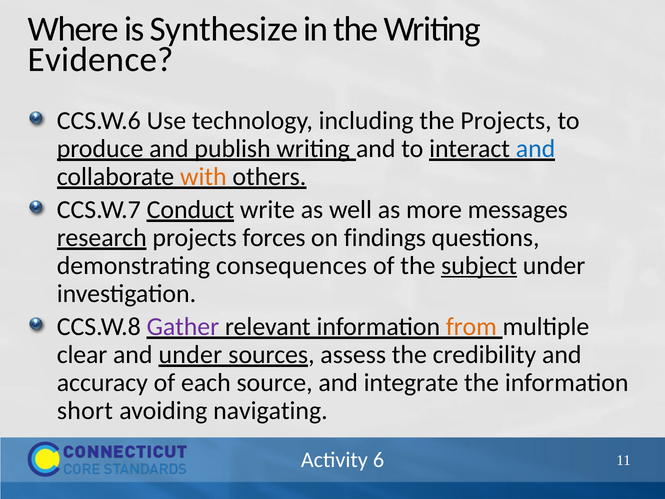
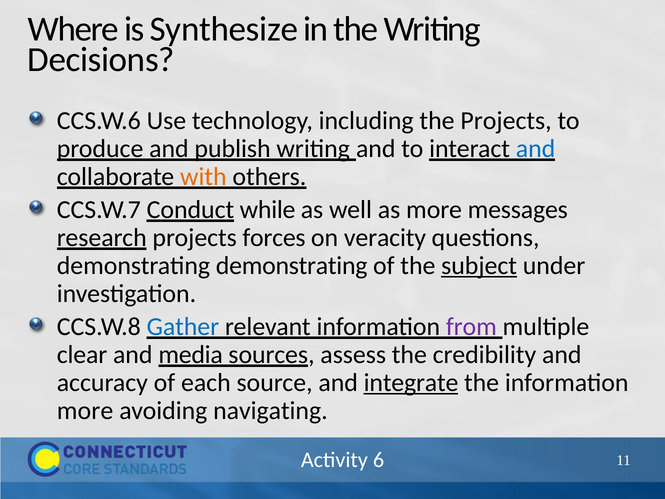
Evidence: Evidence -> Decisions
write: write -> while
findings: findings -> veracity
demonstrating consequences: consequences -> demonstrating
Gather colour: purple -> blue
from colour: orange -> purple
and under: under -> media
integrate underline: none -> present
short at (85, 410): short -> more
